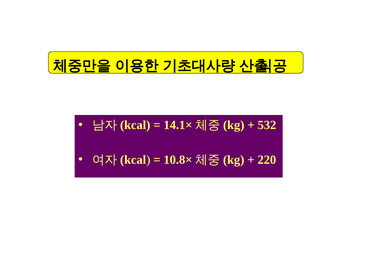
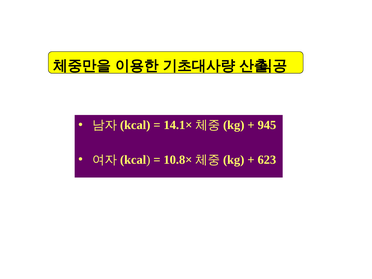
532: 532 -> 945
220: 220 -> 623
